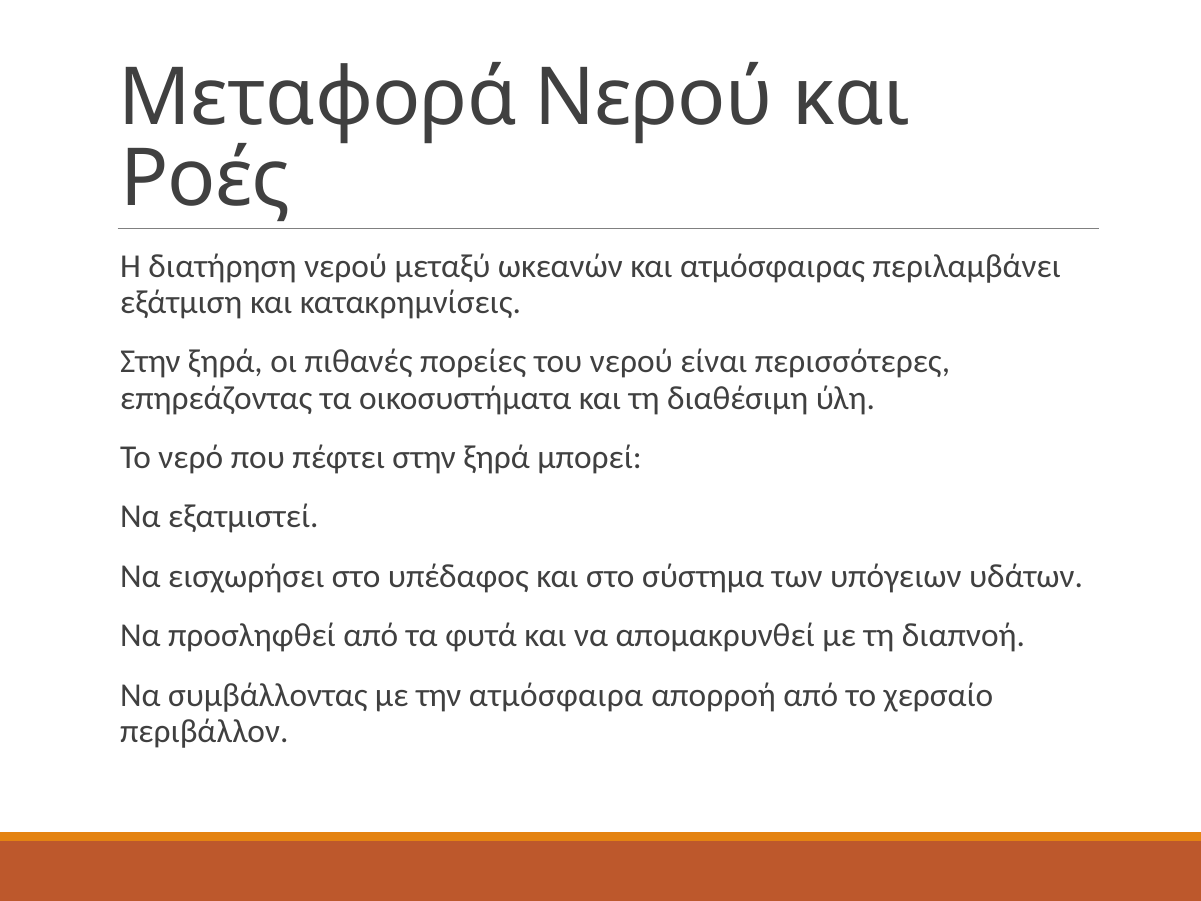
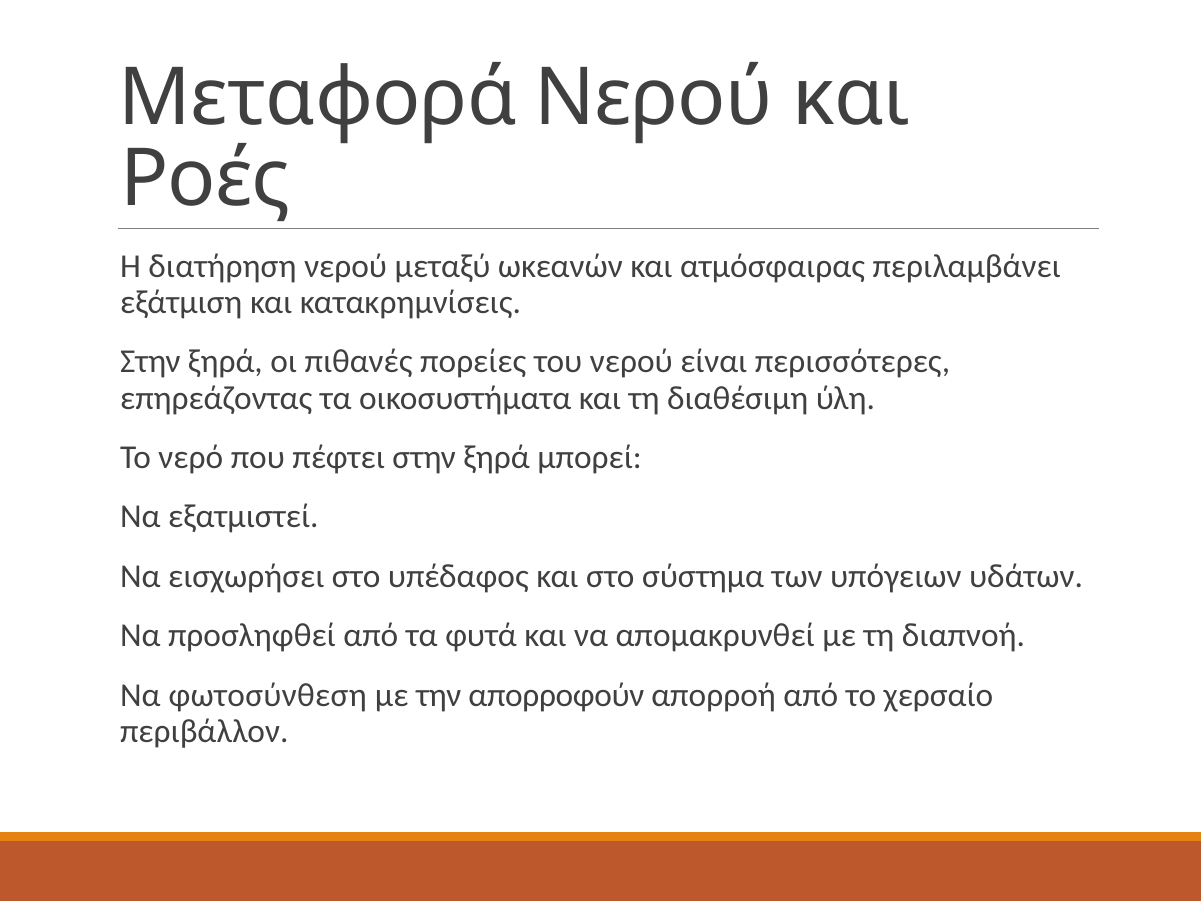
συμβάλλοντας: συμβάλλοντας -> φωτοσύνθεση
ατμόσφαιρα: ατμόσφαιρα -> απορροφούν
